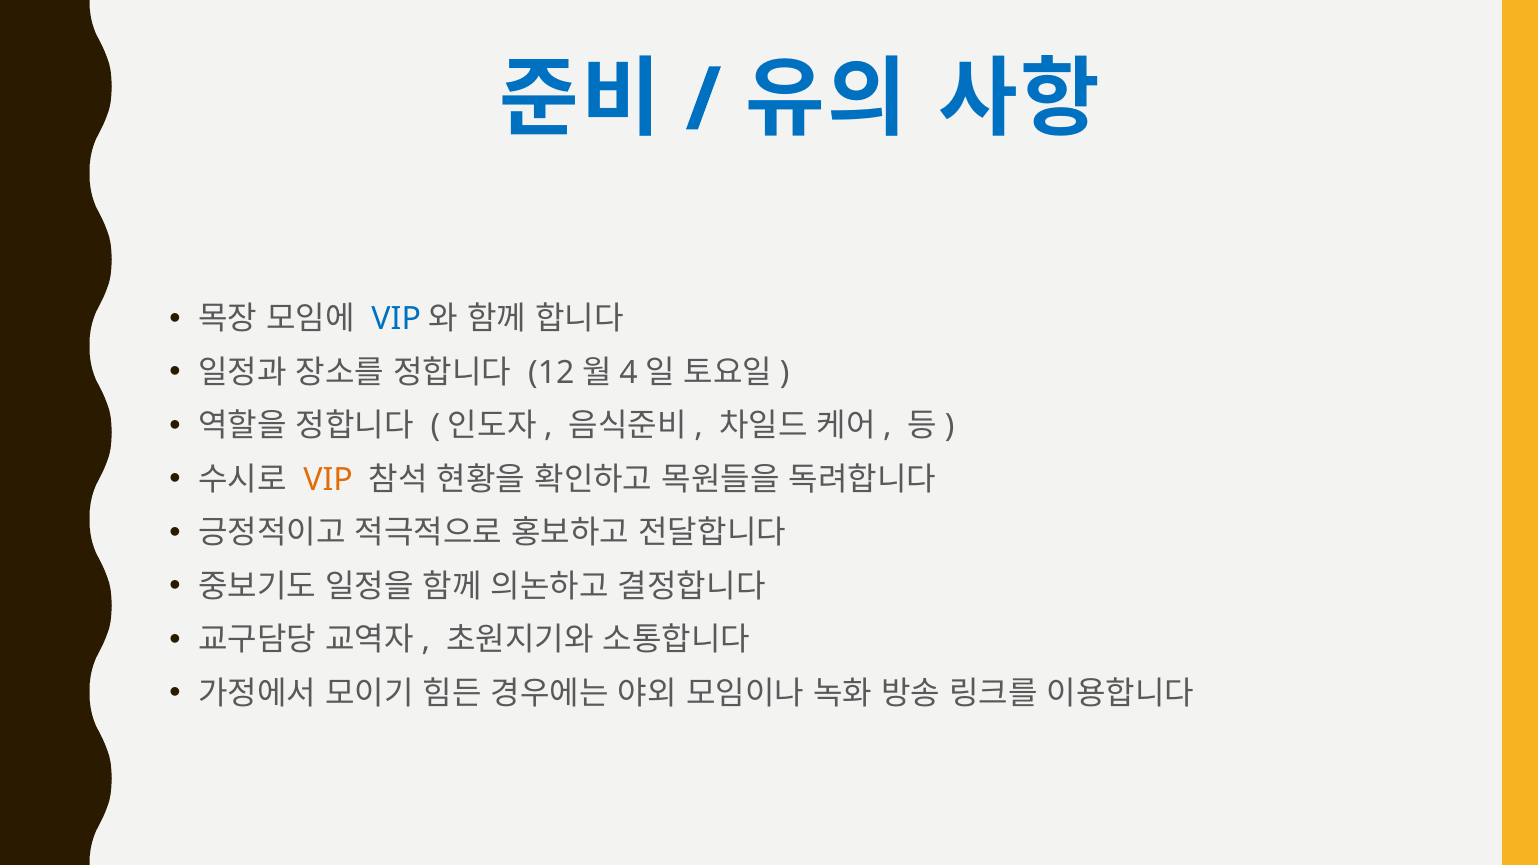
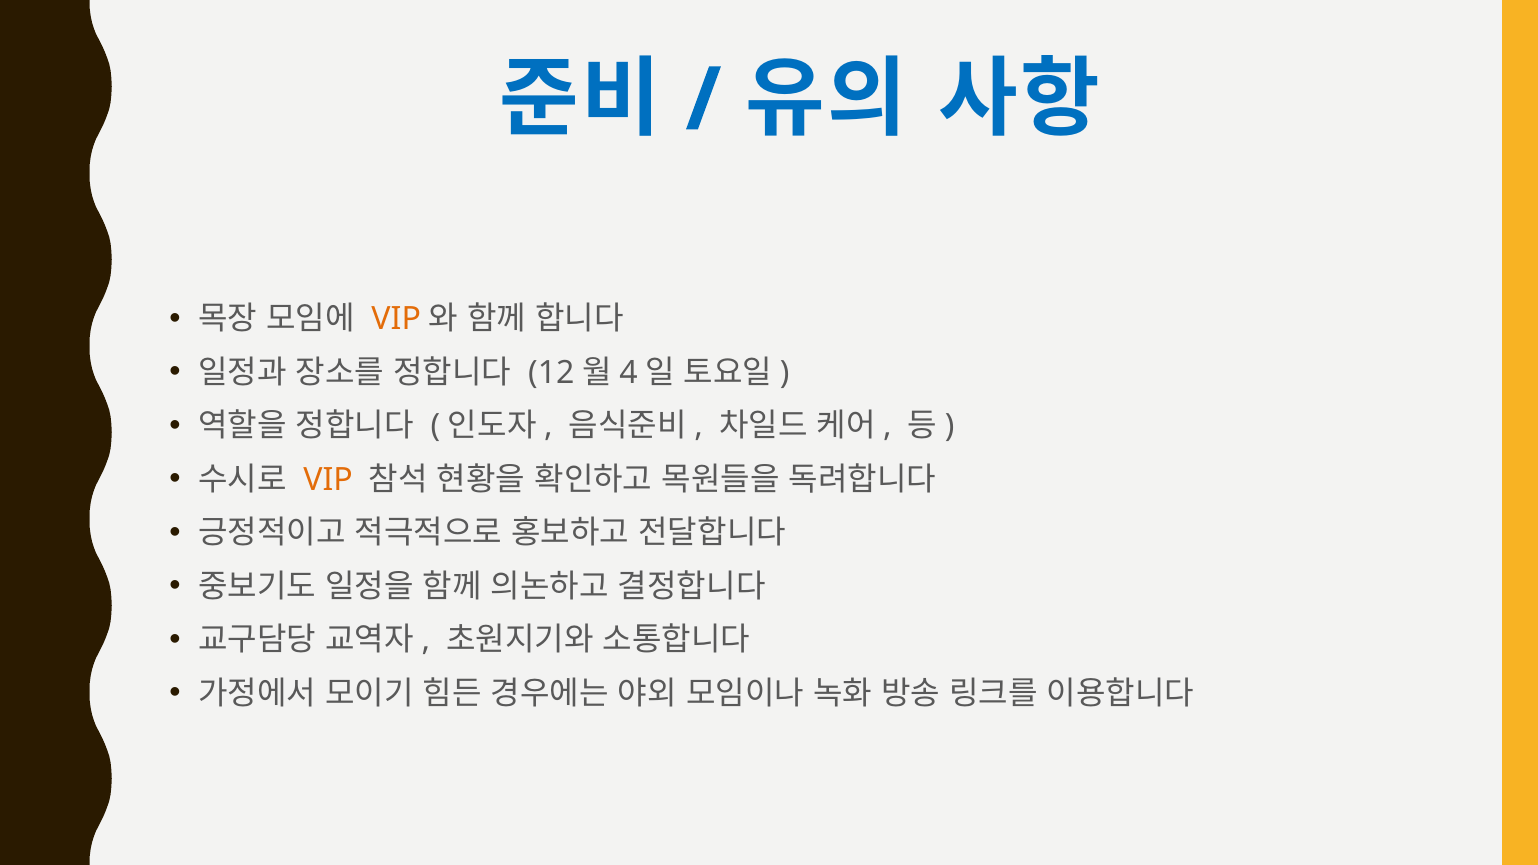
VIP at (396, 319) colour: blue -> orange
